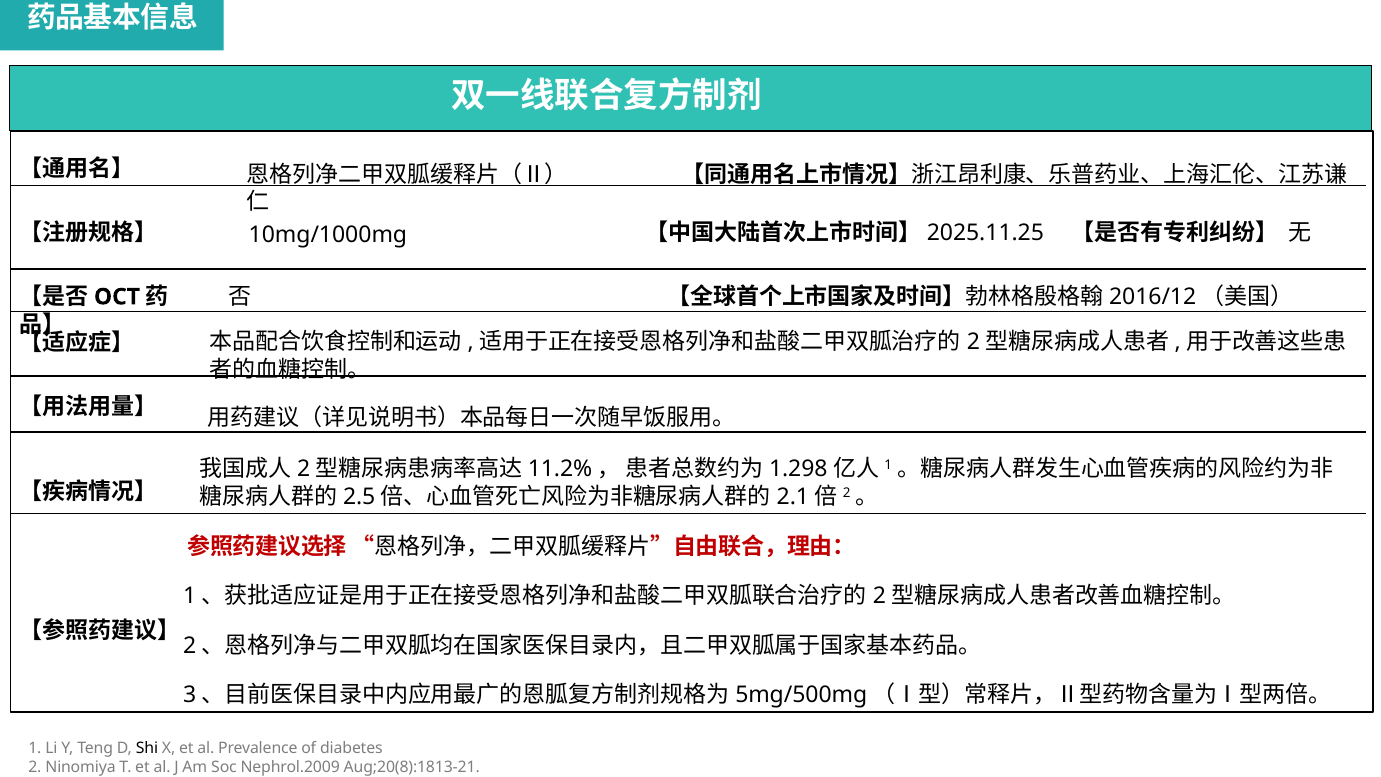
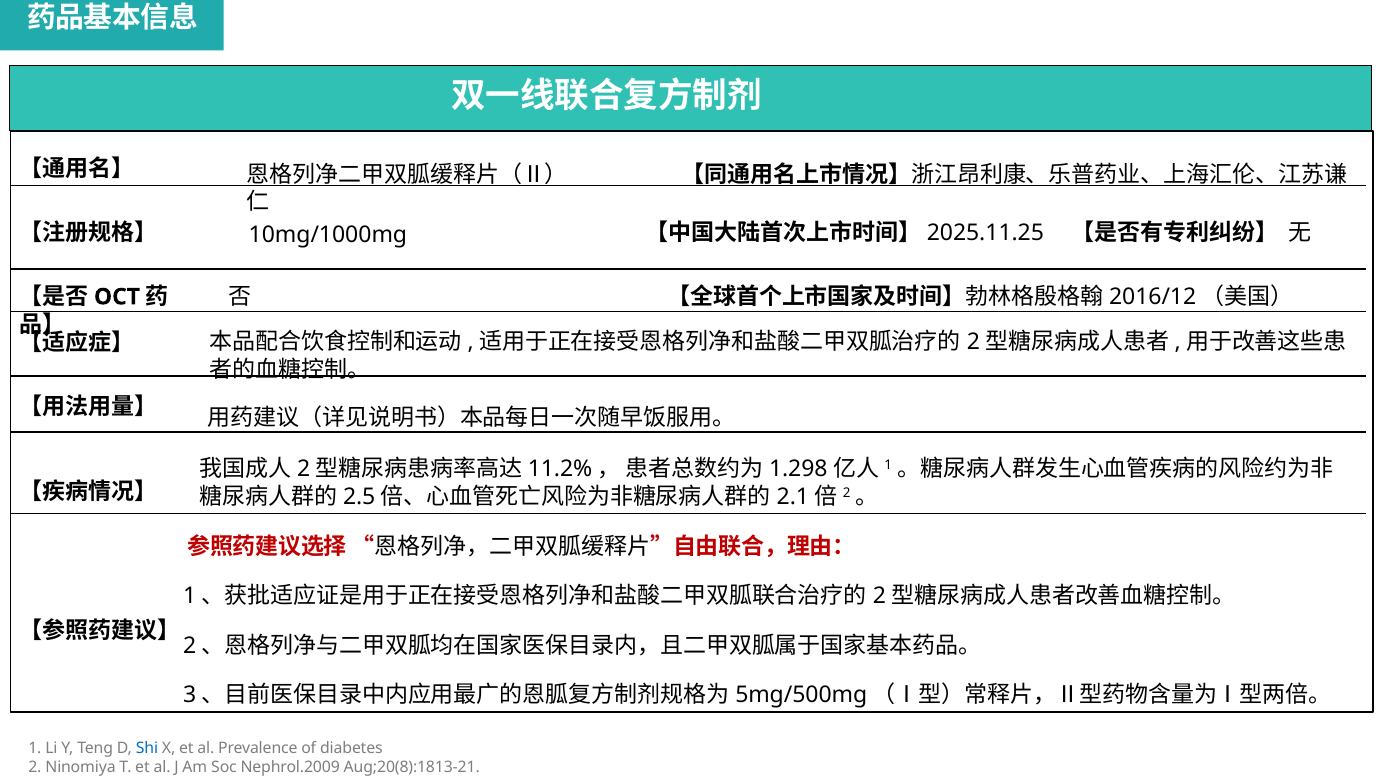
Shi colour: black -> blue
